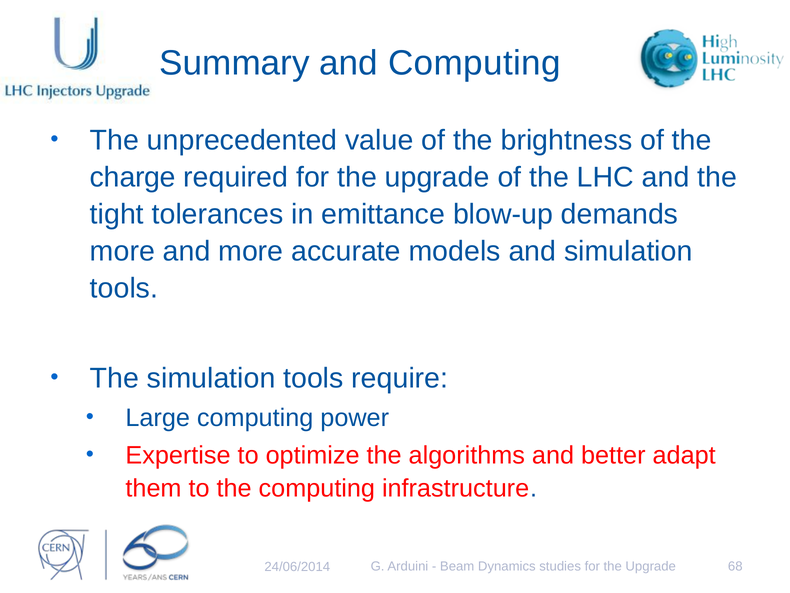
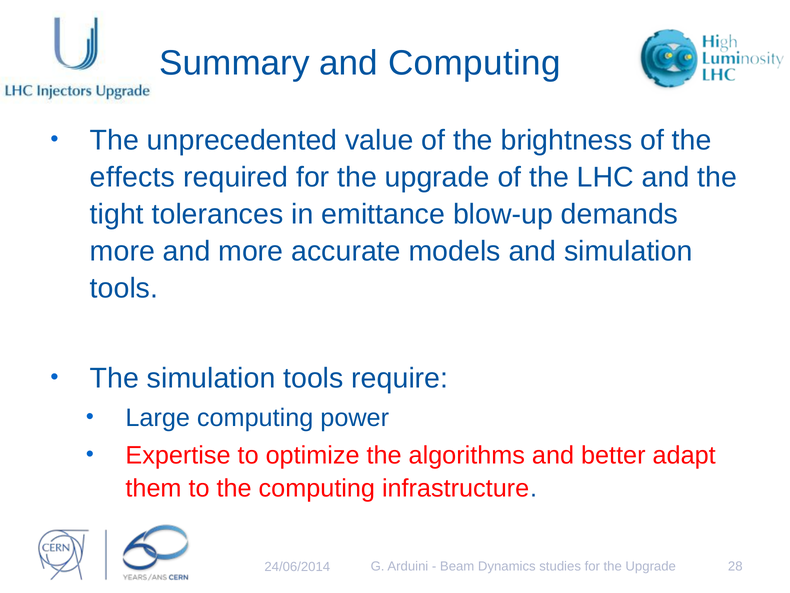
charge: charge -> effects
68: 68 -> 28
